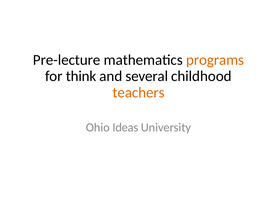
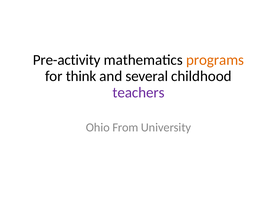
Pre-lecture: Pre-lecture -> Pre-activity
teachers colour: orange -> purple
Ideas: Ideas -> From
